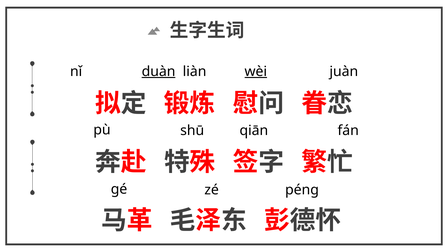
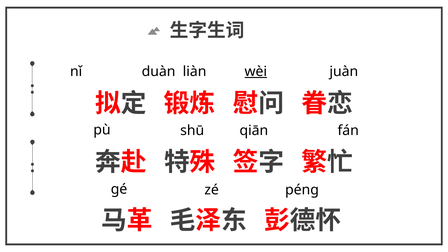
duàn underline: present -> none
